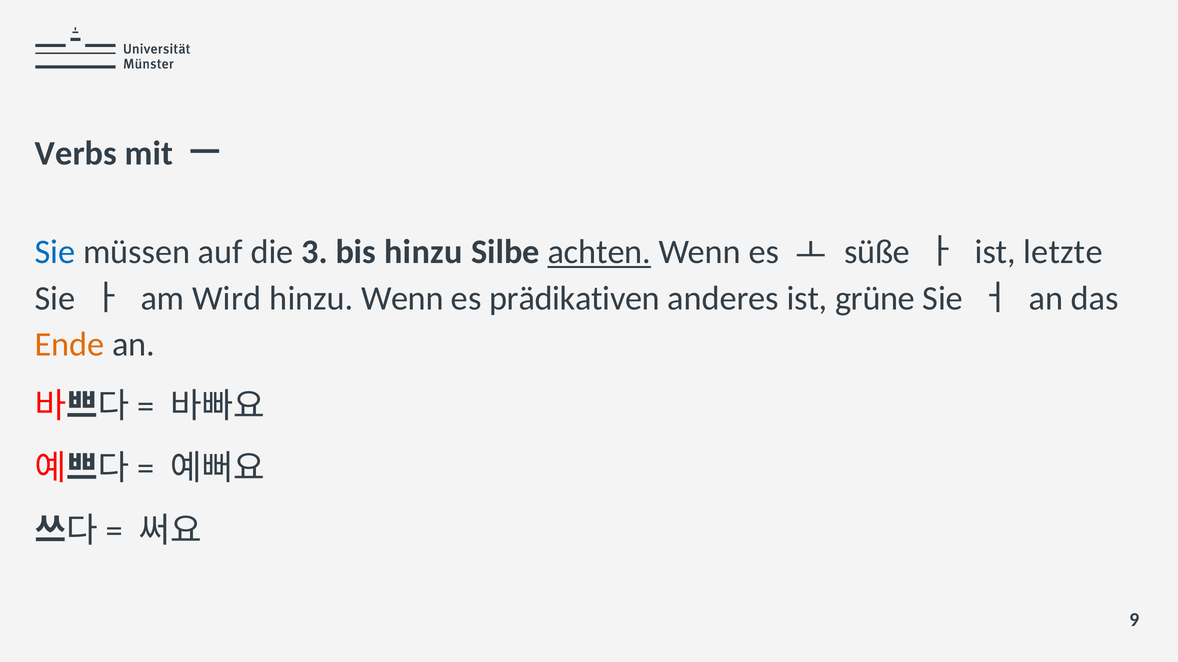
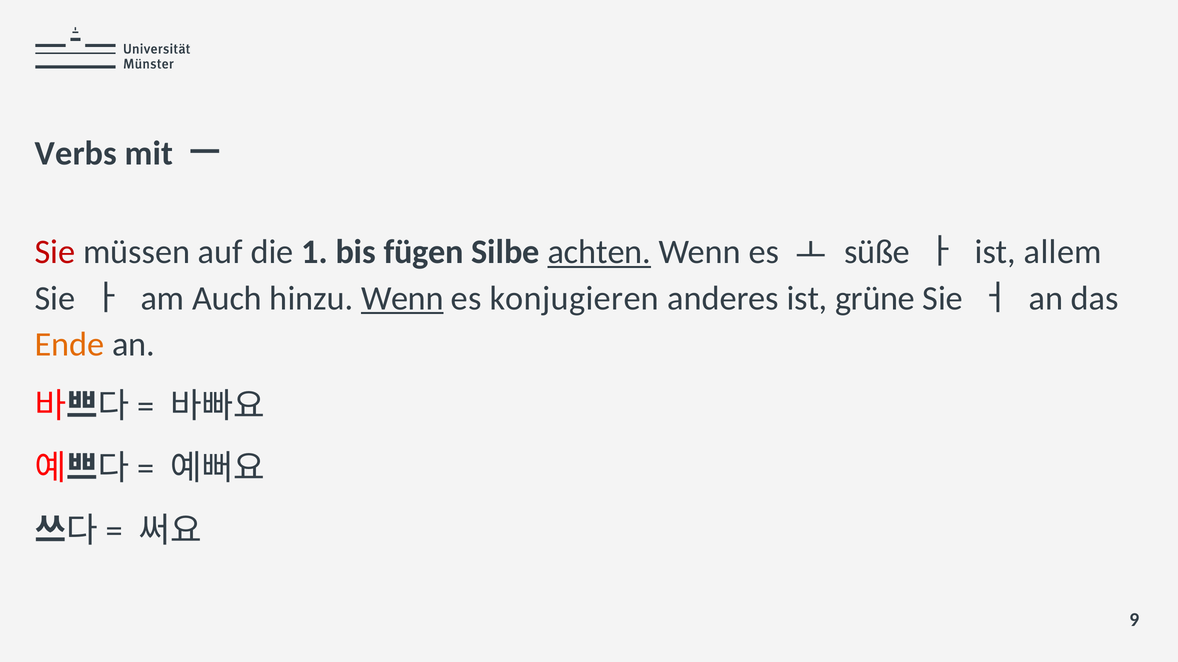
Sie at (55, 252) colour: blue -> red
3: 3 -> 1
bis hinzu: hinzu -> fügen
letzte: letzte -> allem
Wird: Wird -> Auch
Wenn at (402, 298) underline: none -> present
prädikativen: prädikativen -> konjugieren
